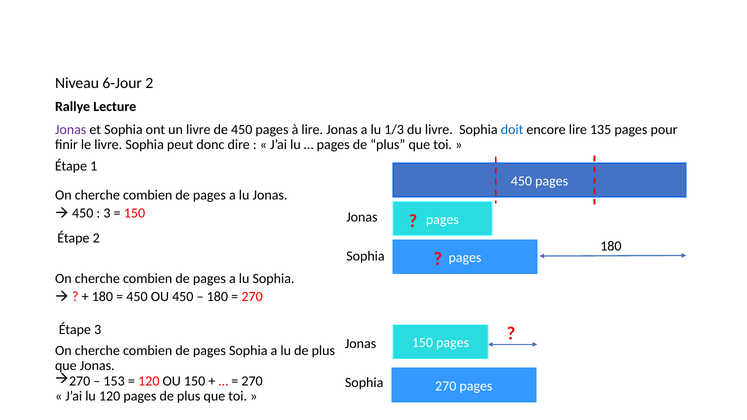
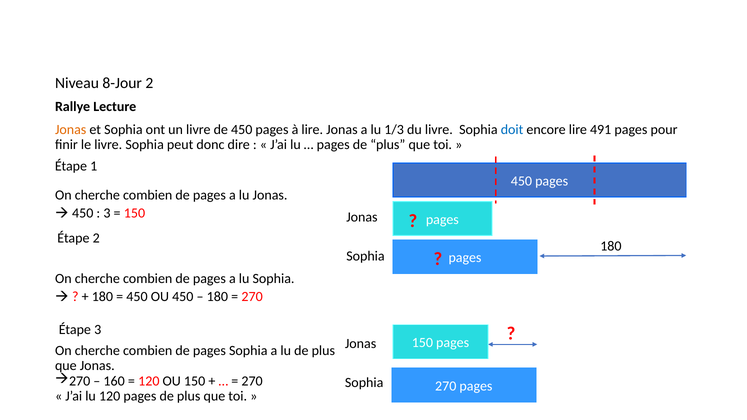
6-Jour: 6-Jour -> 8-Jour
Jonas at (71, 130) colour: purple -> orange
135: 135 -> 491
153: 153 -> 160
